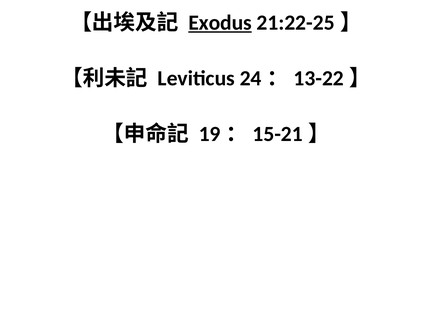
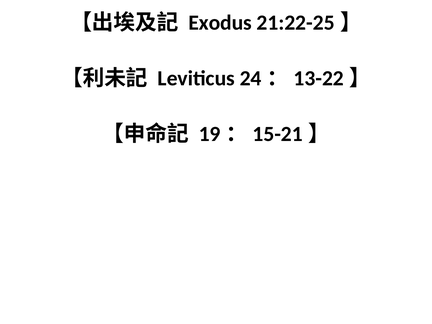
Exodus underline: present -> none
